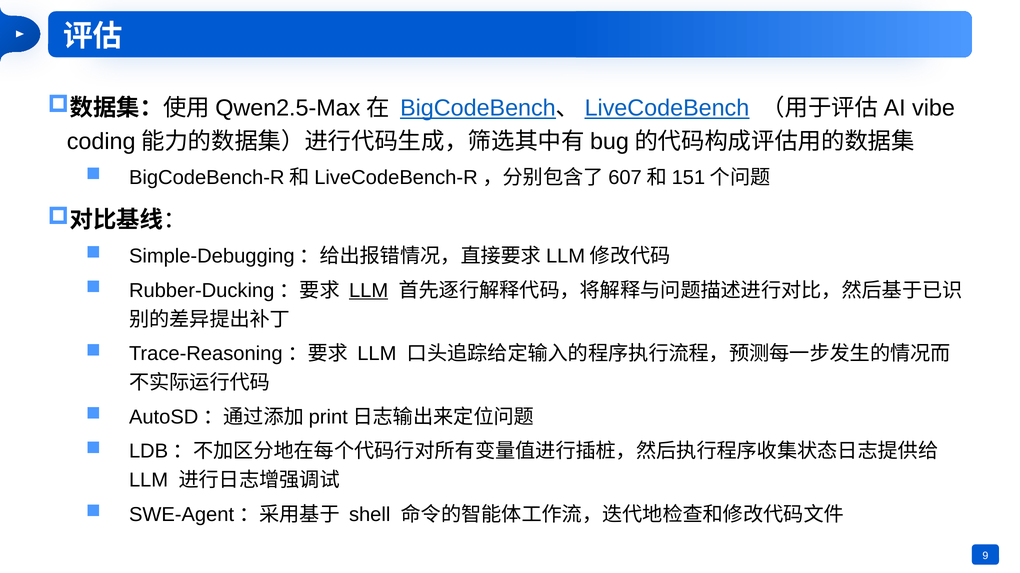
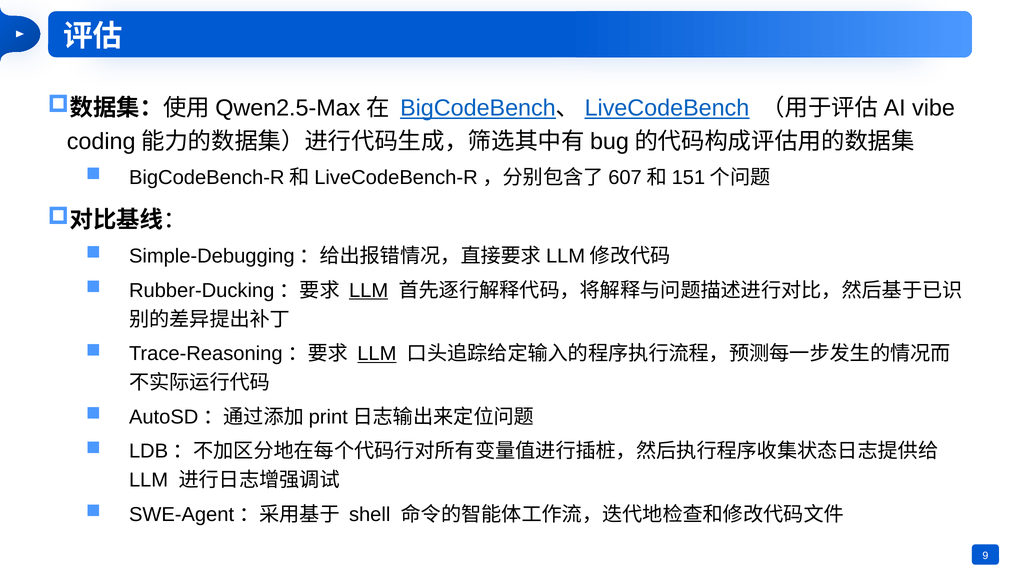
LLM at (377, 354) underline: none -> present
